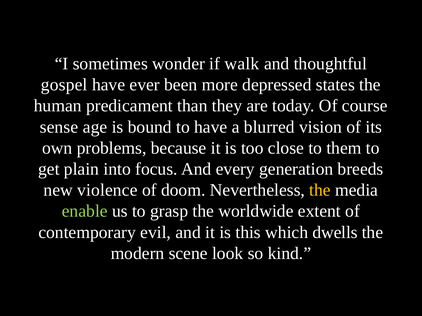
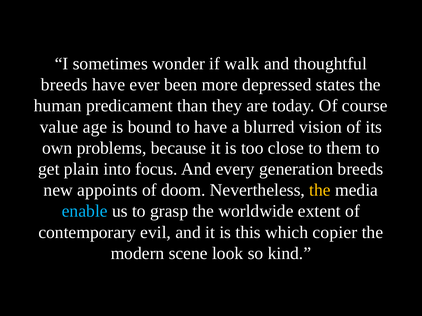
gospel at (64, 85): gospel -> breeds
sense: sense -> value
violence: violence -> appoints
enable colour: light green -> light blue
dwells: dwells -> copier
